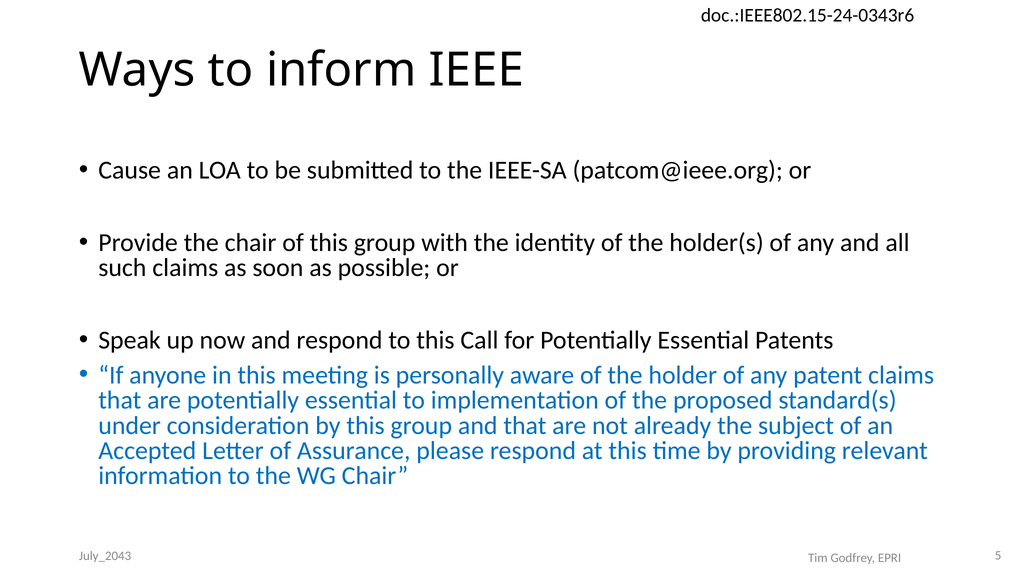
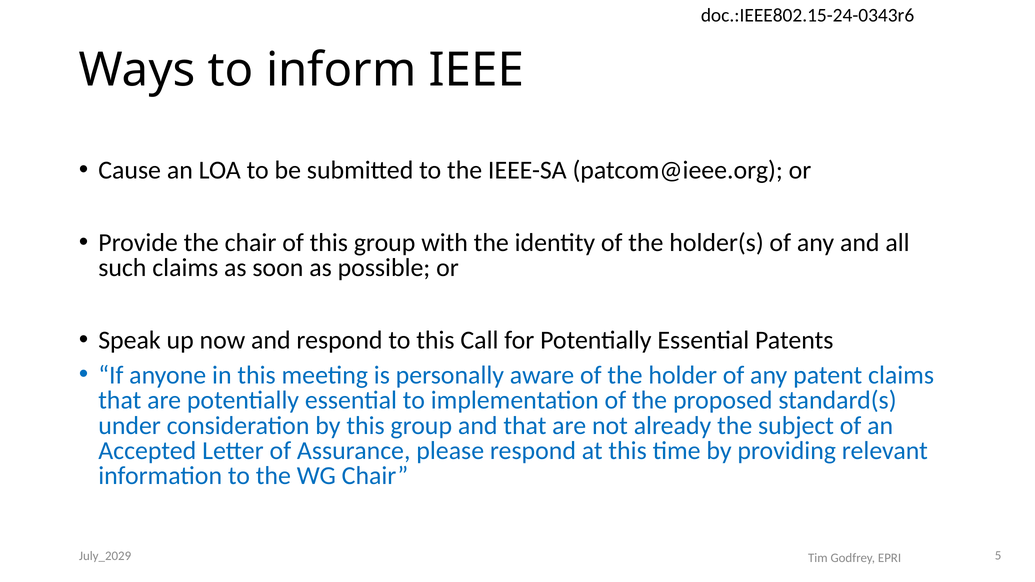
July_2043: July_2043 -> July_2029
